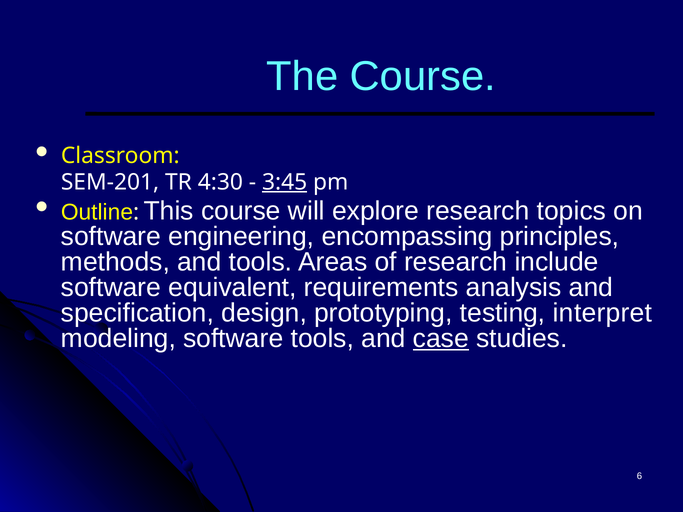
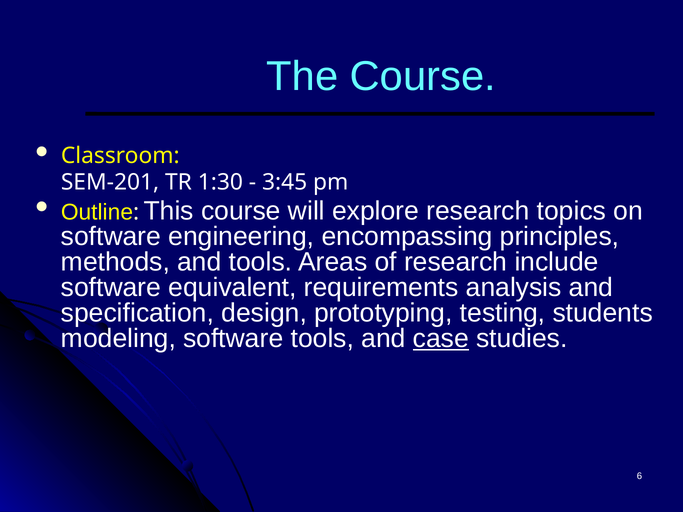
4:30: 4:30 -> 1:30
3:45 underline: present -> none
interpret: interpret -> students
